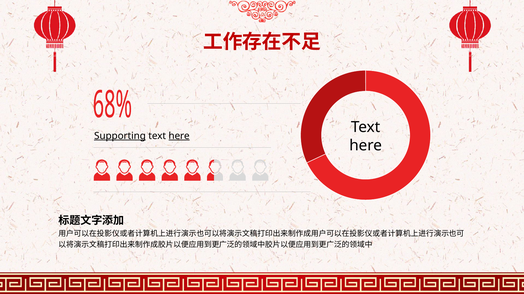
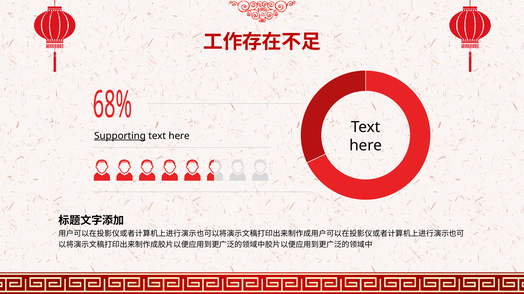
here at (179, 136) underline: present -> none
